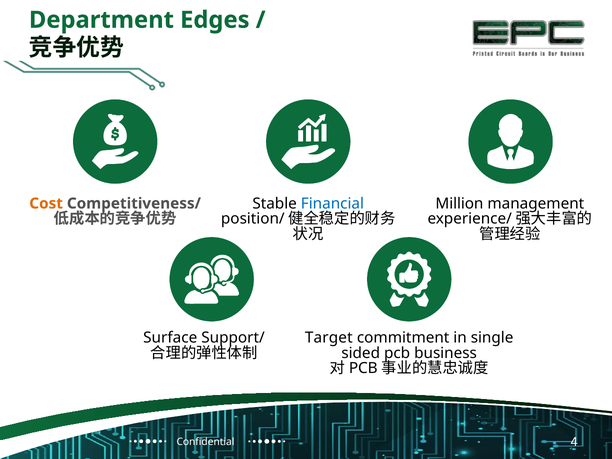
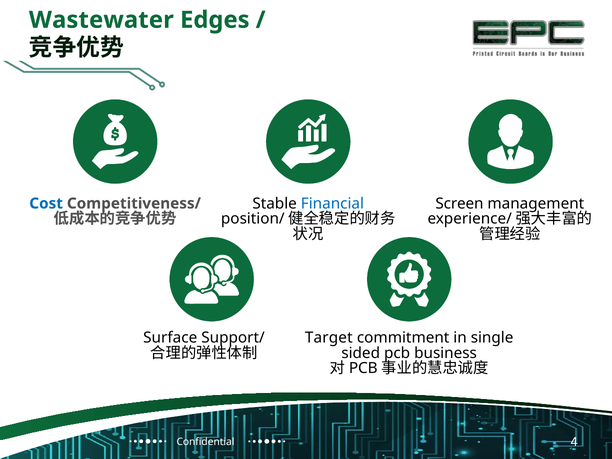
Department: Department -> Wastewater
Million: Million -> Screen
Cost colour: orange -> blue
